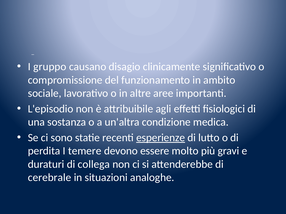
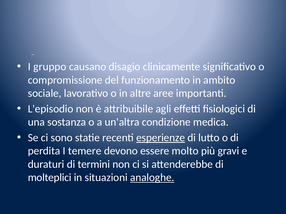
collega: collega -> termini
cerebrale: cerebrale -> molteplici
analoghe underline: none -> present
